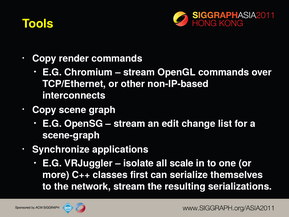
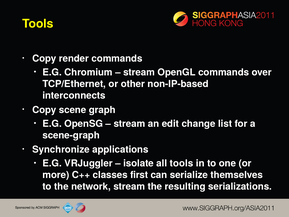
all scale: scale -> tools
